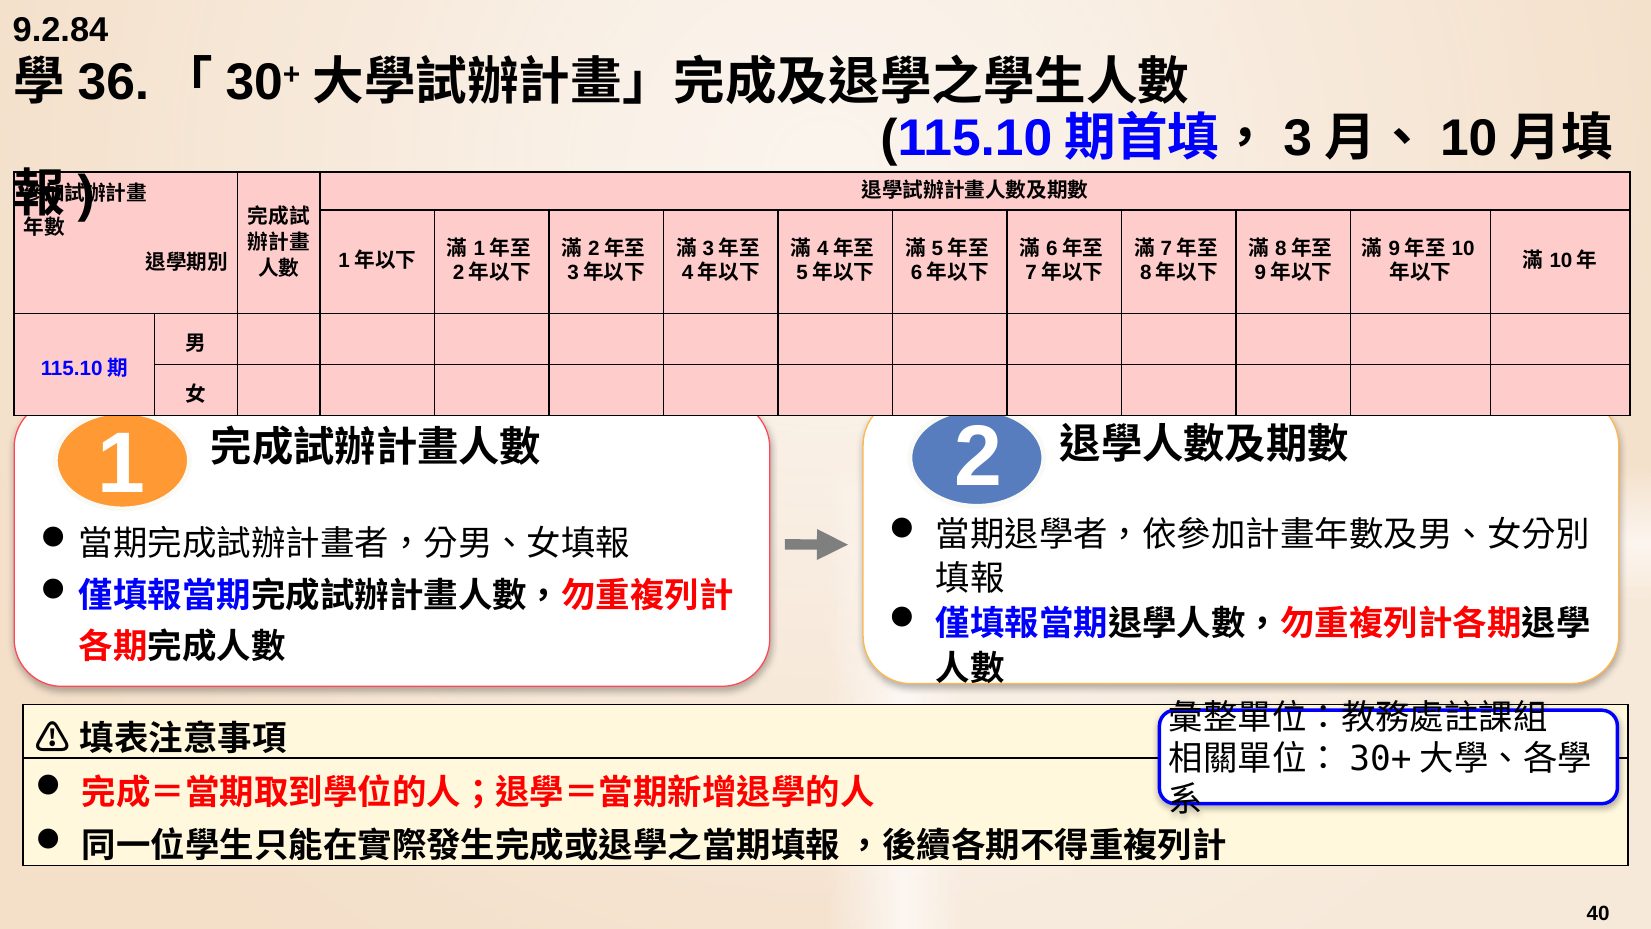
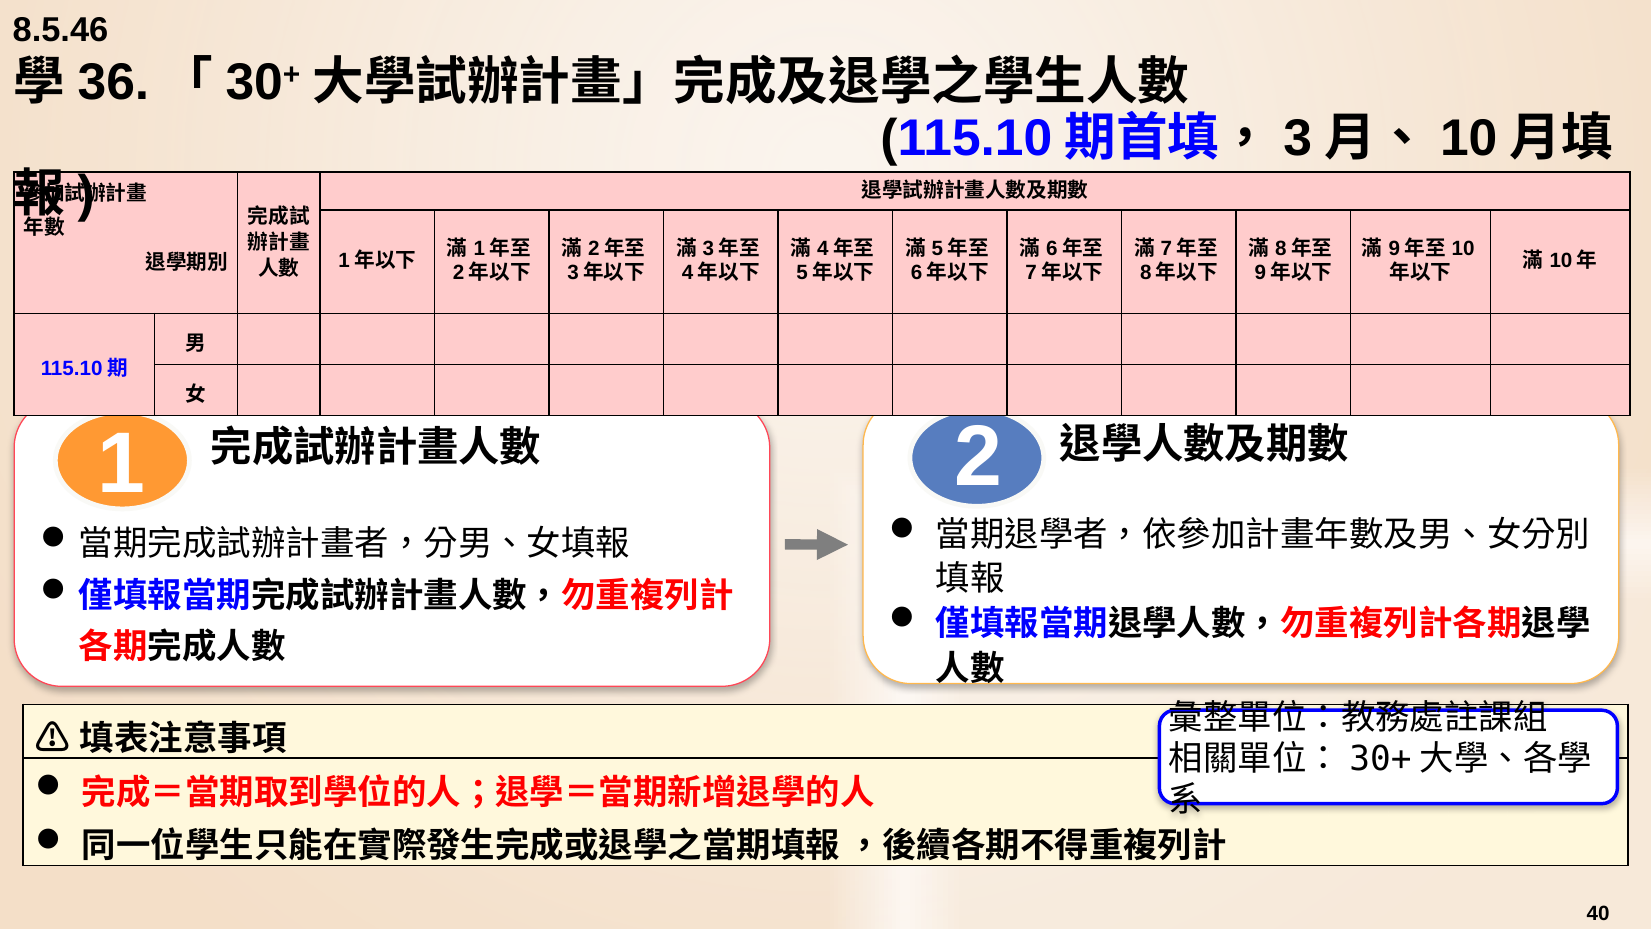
9.2.84: 9.2.84 -> 8.5.46
